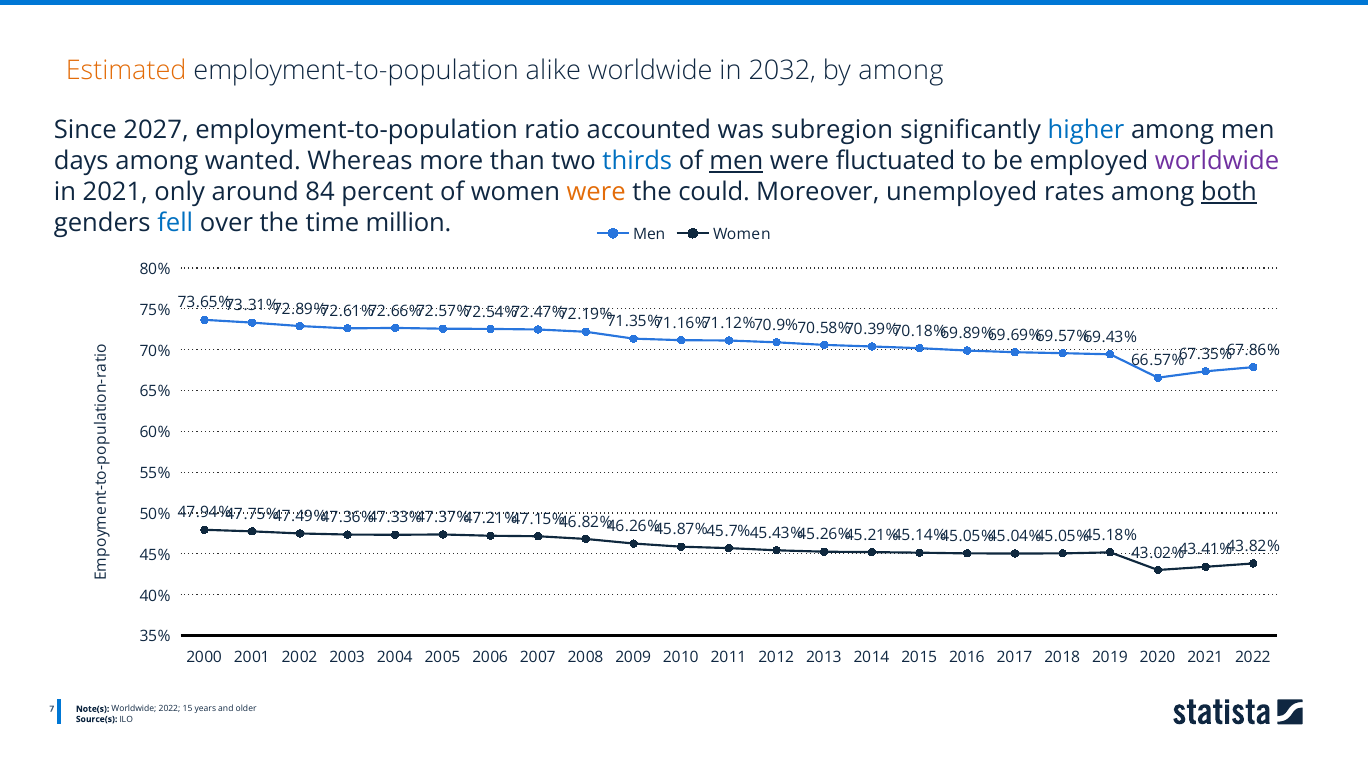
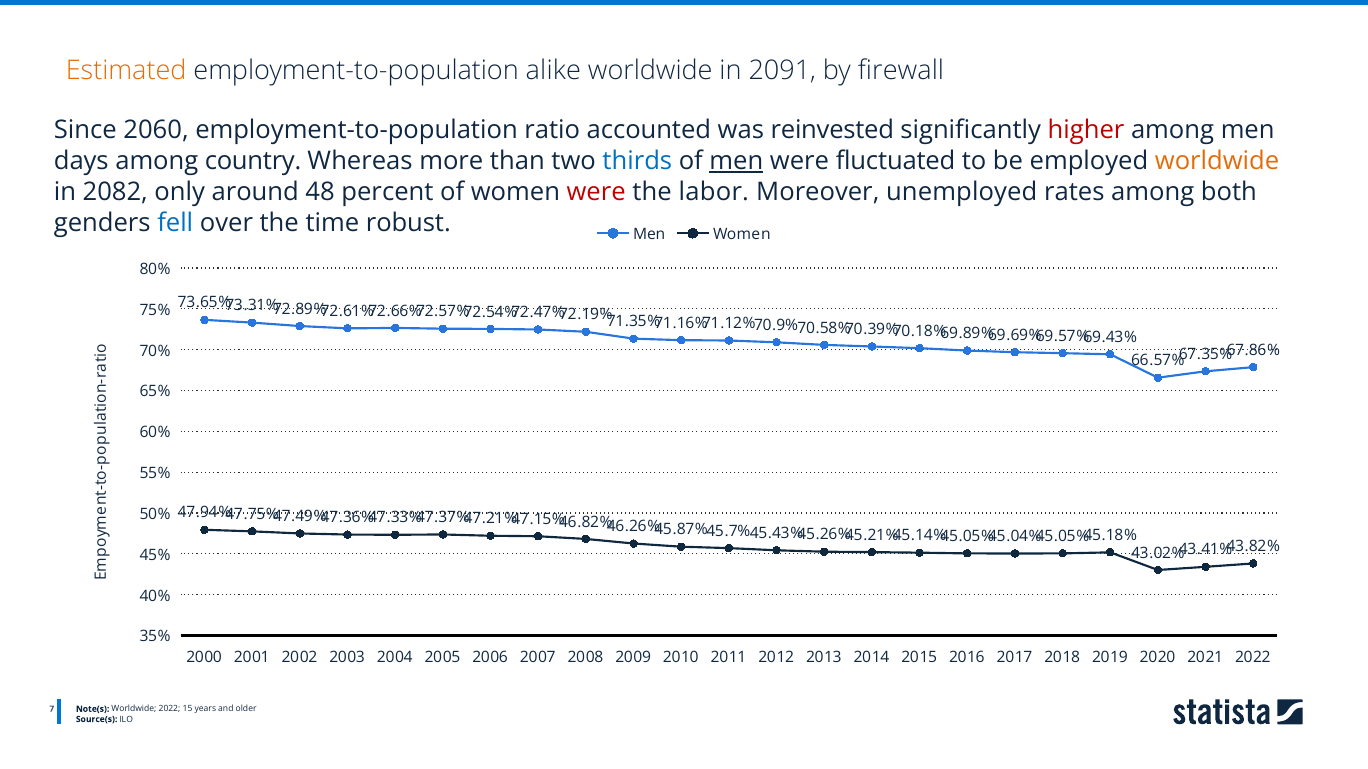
2032: 2032 -> 2091
by among: among -> firewall
2027: 2027 -> 2060
subregion: subregion -> reinvested
higher colour: blue -> red
wanted: wanted -> country
worldwide at (1217, 161) colour: purple -> orange
in 2021: 2021 -> 2082
84: 84 -> 48
were at (596, 192) colour: orange -> red
could: could -> labor
both underline: present -> none
million: million -> robust
